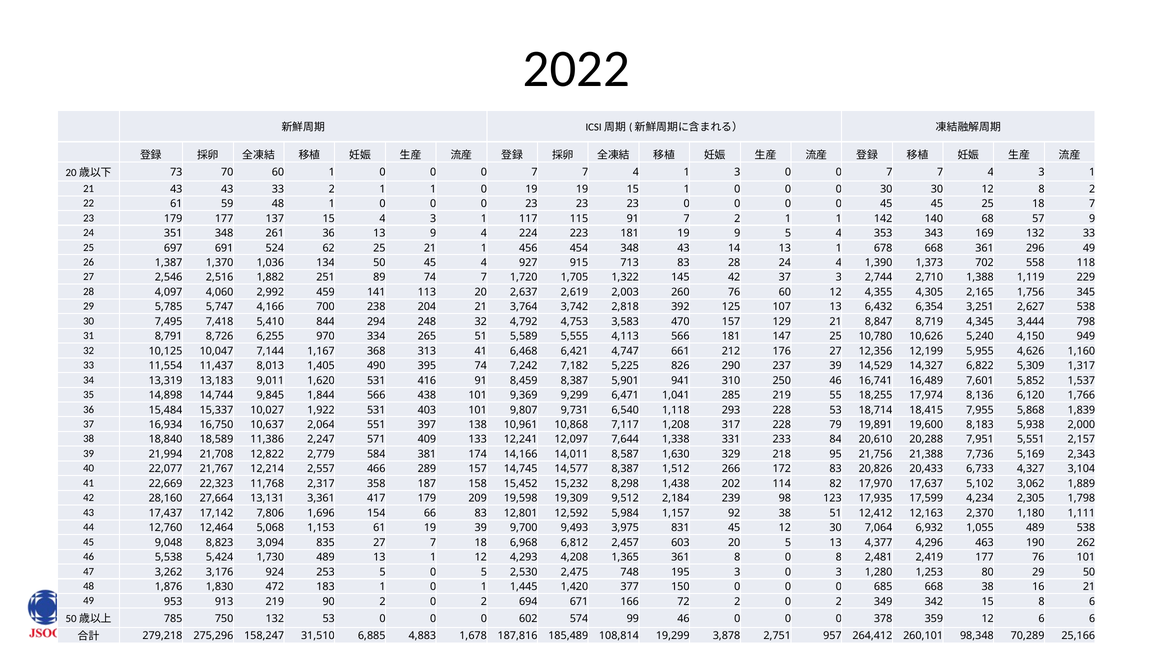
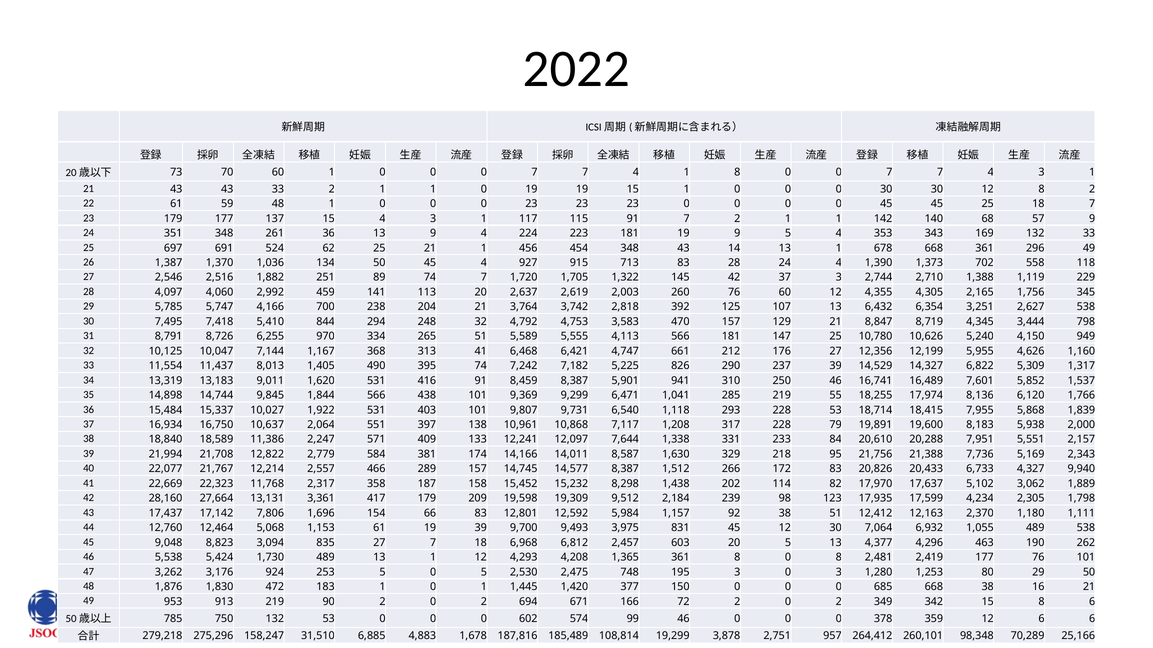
1 3: 3 -> 8
3,104: 3,104 -> 9,940
